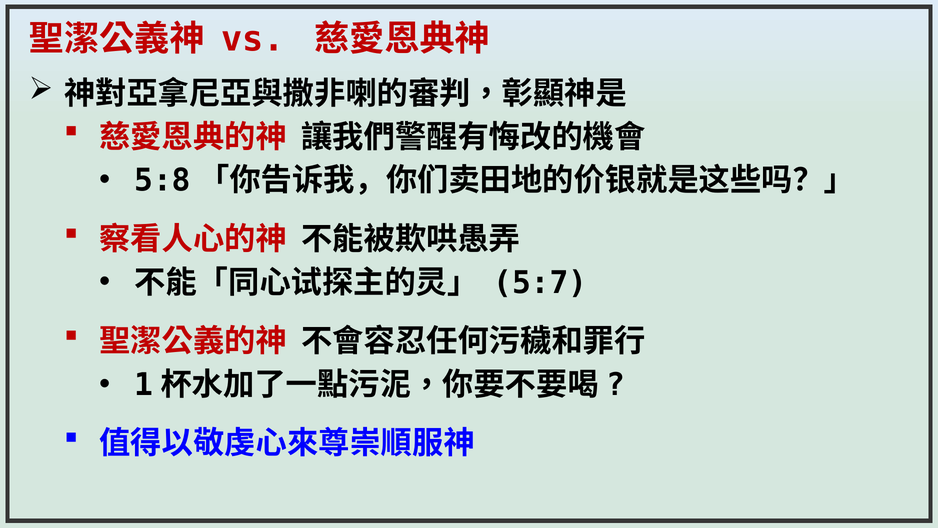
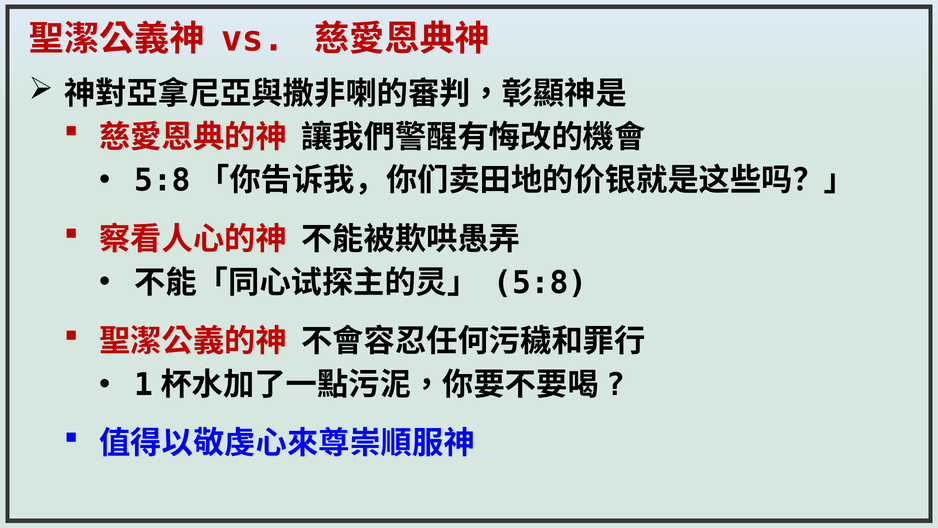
5:7: 5:7 -> 5:8
